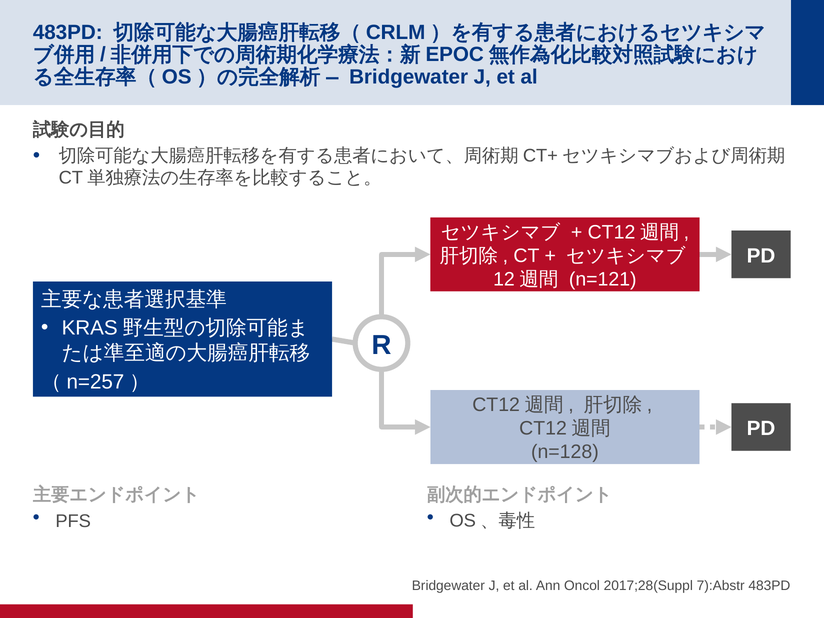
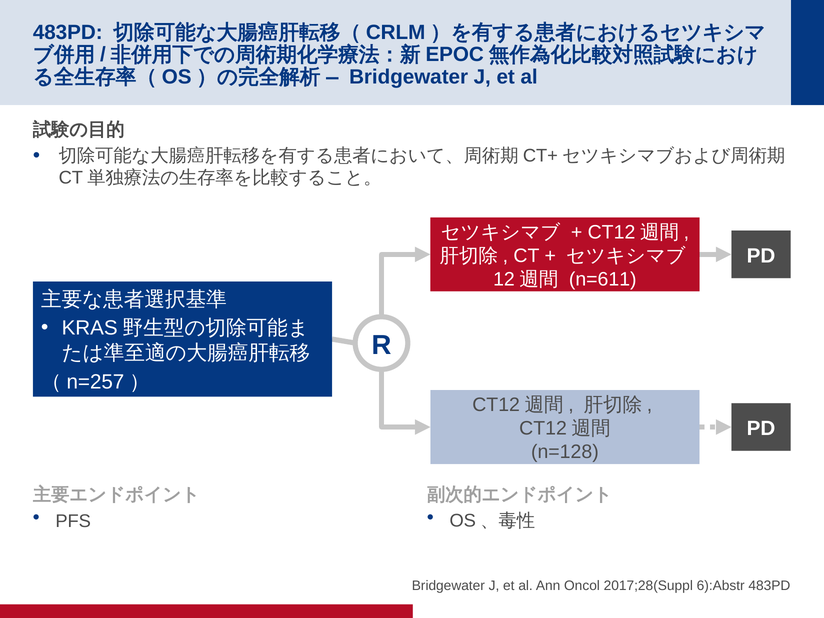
n=121: n=121 -> n=611
7):Abstr: 7):Abstr -> 6):Abstr
